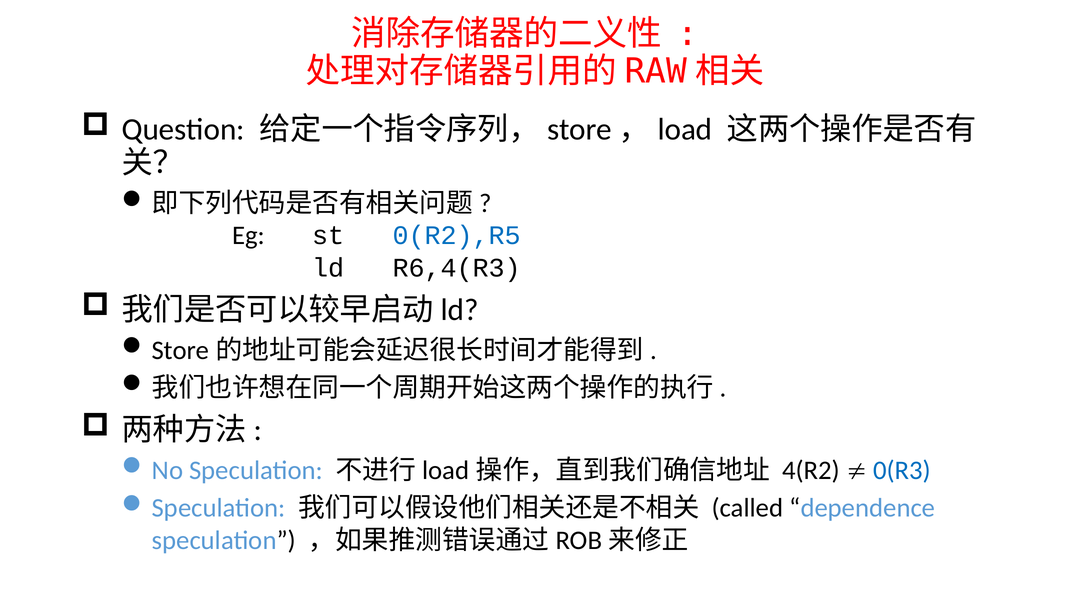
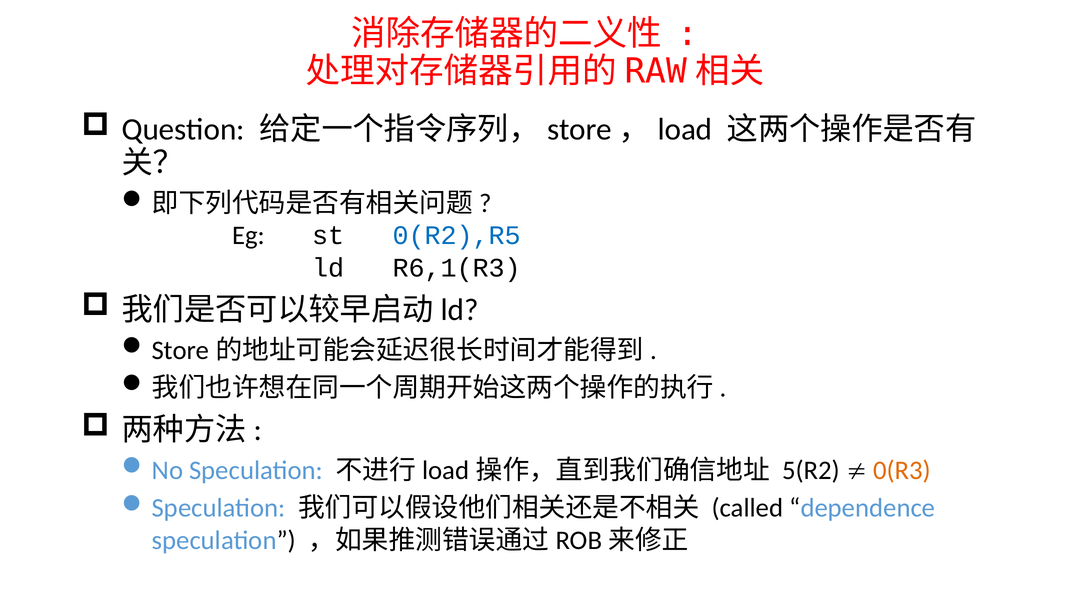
R6,4(R3: R6,4(R3 -> R6,1(R3
4(R2: 4(R2 -> 5(R2
0(R3 colour: blue -> orange
